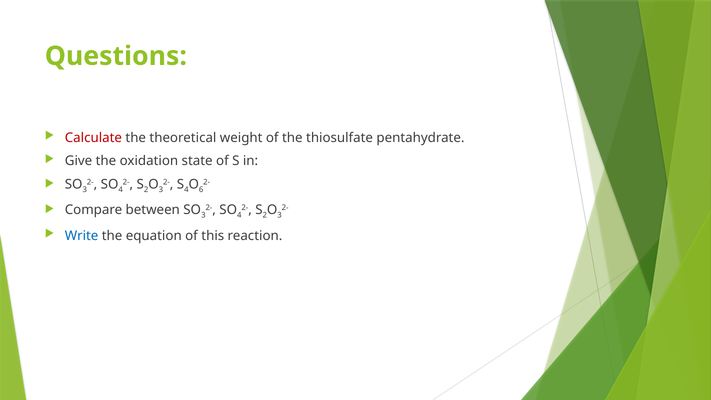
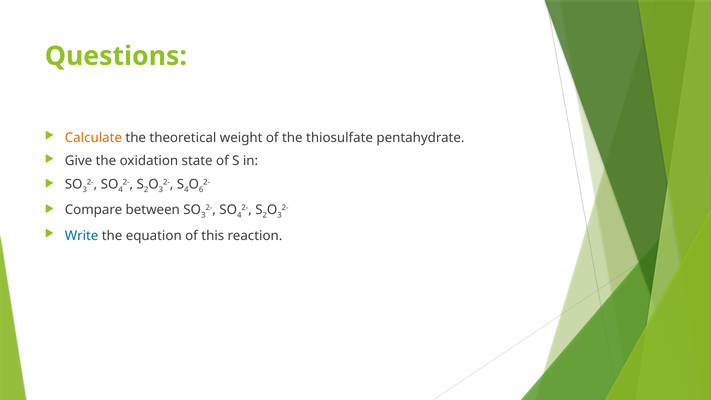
Calculate colour: red -> orange
